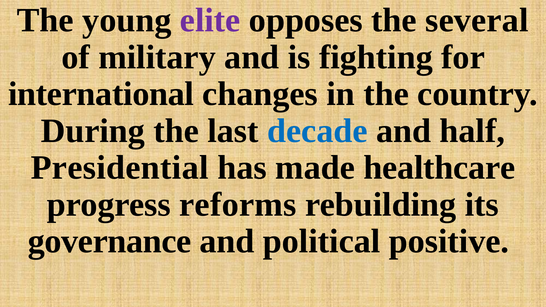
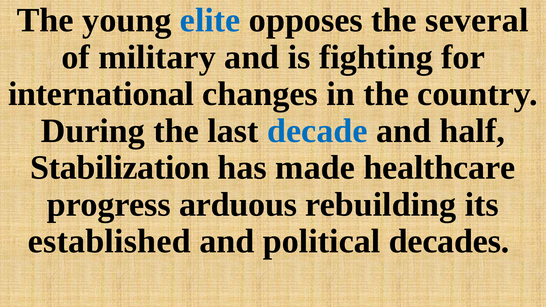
elite colour: purple -> blue
Presidential: Presidential -> Stabilization
reforms: reforms -> arduous
governance: governance -> established
positive: positive -> decades
